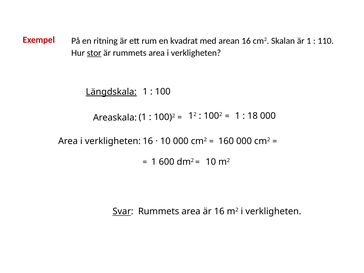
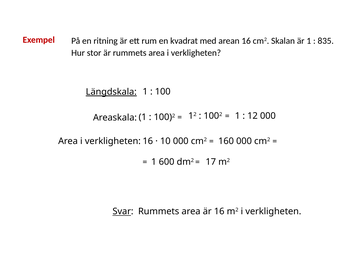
110: 110 -> 835
stor underline: present -> none
18 at (253, 116): 18 -> 12
10 at (211, 162): 10 -> 17
